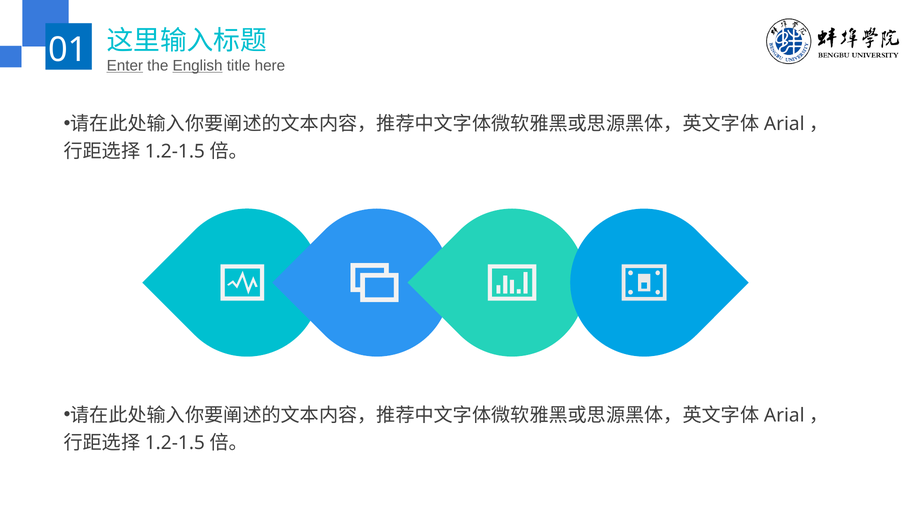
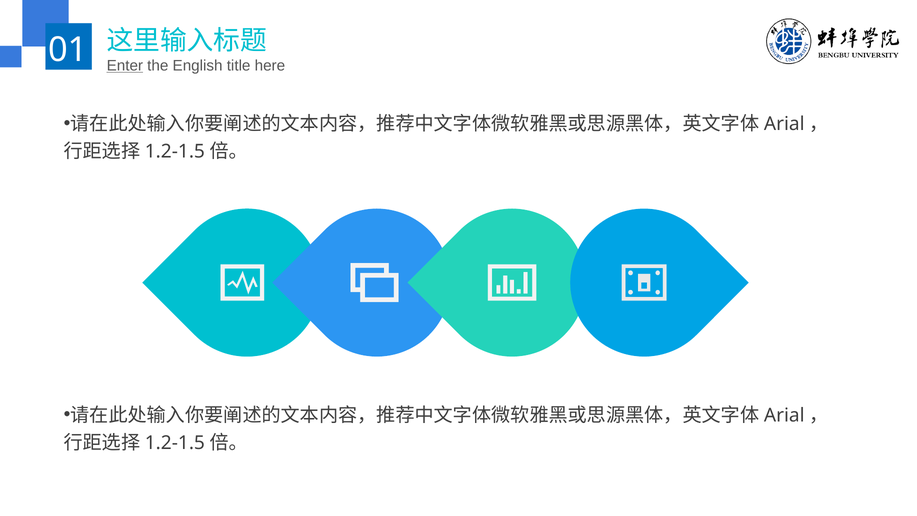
English underline: present -> none
